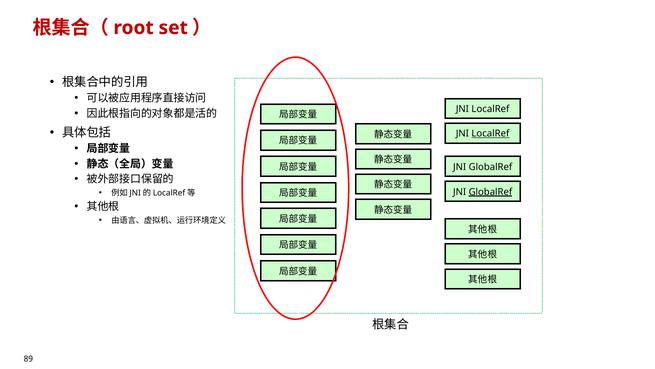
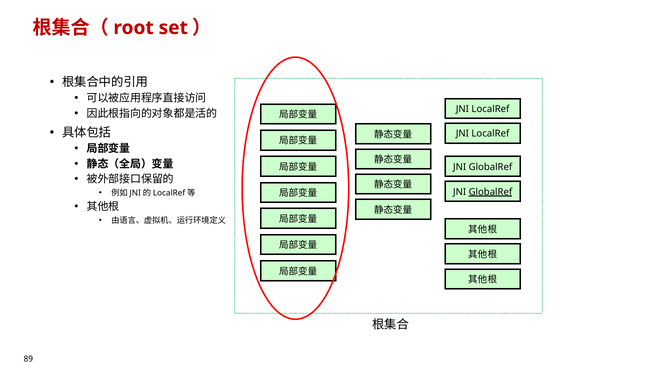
LocalRef at (490, 134) underline: present -> none
